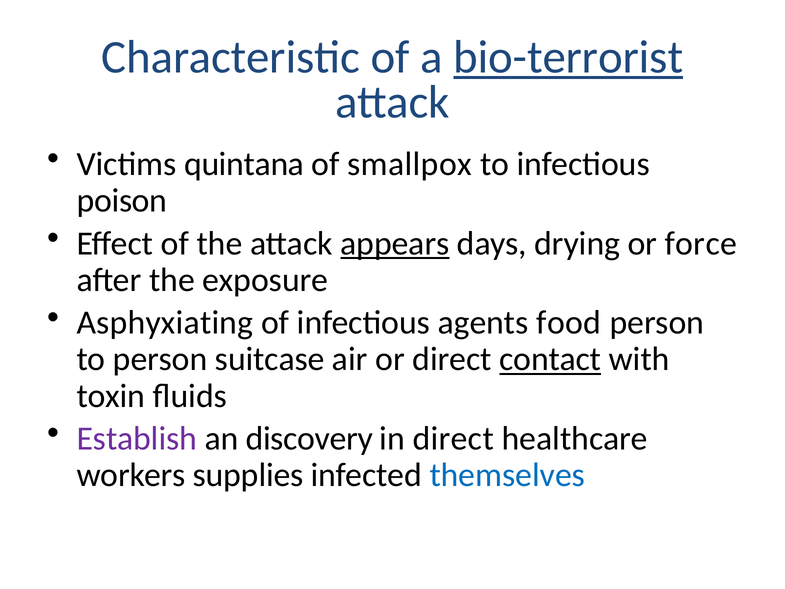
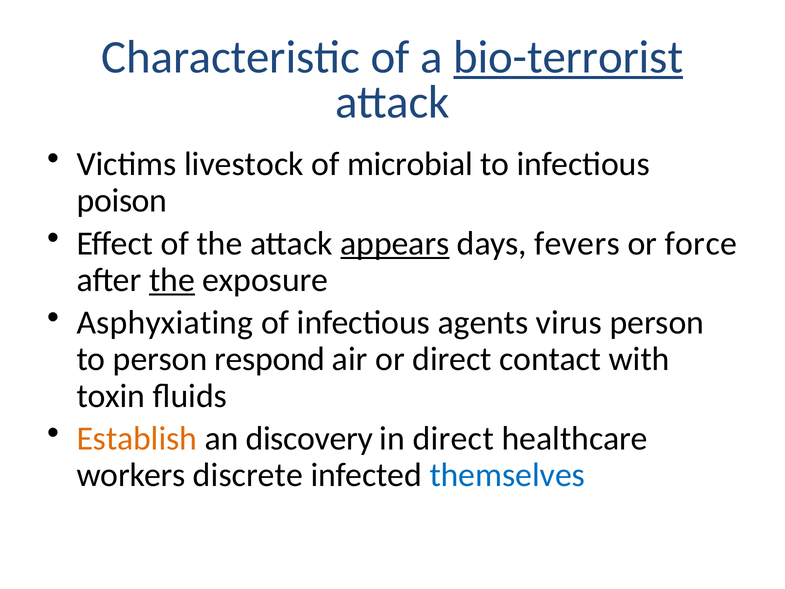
quintana: quintana -> livestock
smallpox: smallpox -> microbial
drying: drying -> fevers
the at (172, 280) underline: none -> present
food: food -> virus
suitcase: suitcase -> respond
contact underline: present -> none
Establish colour: purple -> orange
supplies: supplies -> discrete
